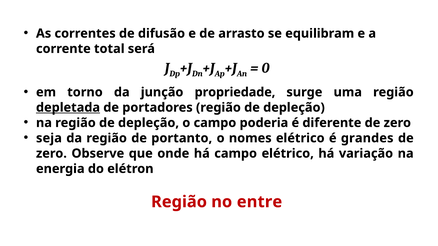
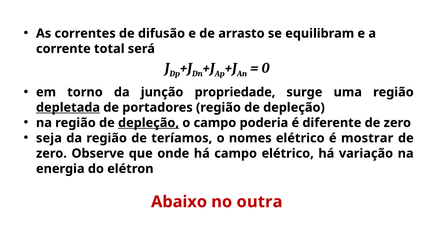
depleção at (149, 123) underline: none -> present
portanto: portanto -> teríamos
grandes: grandes -> mostrar
Região at (179, 202): Região -> Abaixo
entre: entre -> outra
